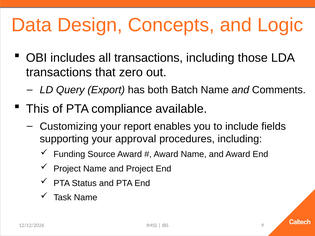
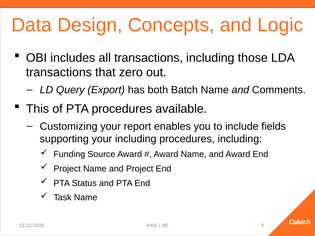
PTA compliance: compliance -> procedures
your approval: approval -> including
